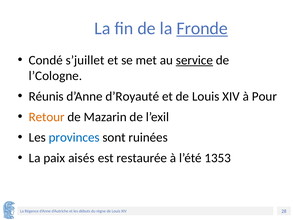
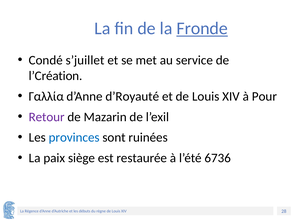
service underline: present -> none
l’Cologne: l’Cologne -> l’Création
Réunis: Réunis -> Γαλλία
Retour colour: orange -> purple
aisés: aisés -> siège
1353: 1353 -> 6736
